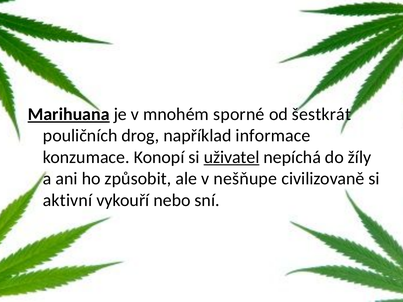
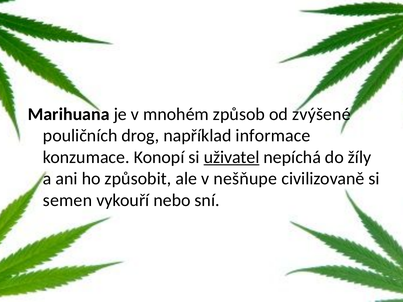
Marihuana underline: present -> none
sporné: sporné -> způsob
šestkrát: šestkrát -> zvýšené
aktivní: aktivní -> semen
